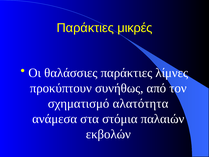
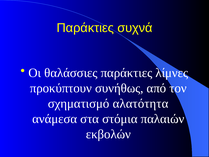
μικρές: μικρές -> συχνά
